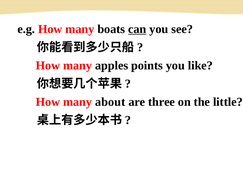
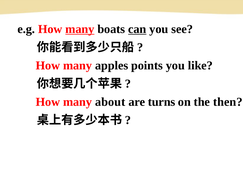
many at (80, 29) underline: none -> present
three: three -> turns
little: little -> then
